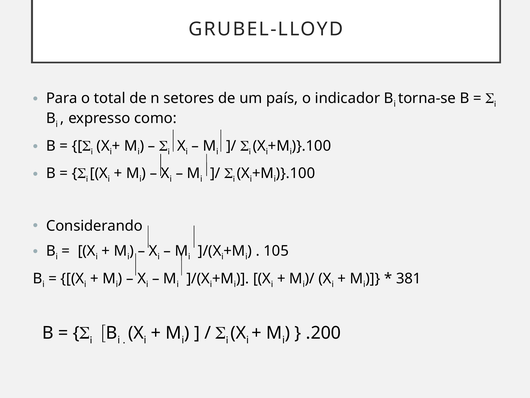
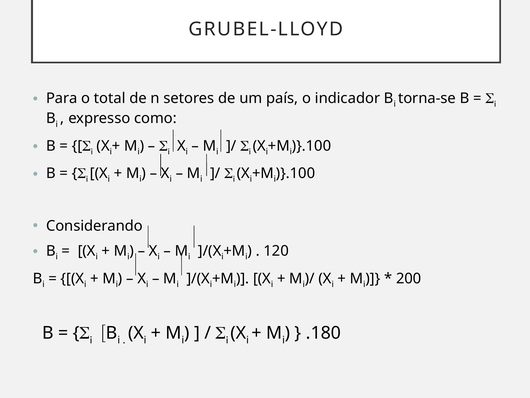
105: 105 -> 120
381: 381 -> 200
.200: .200 -> .180
